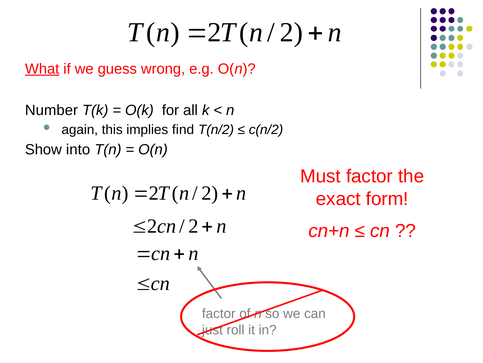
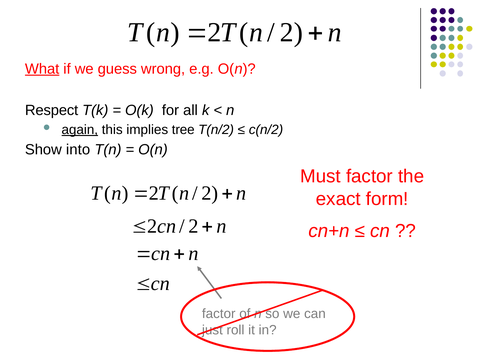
Number: Number -> Respect
again underline: none -> present
find: find -> tree
